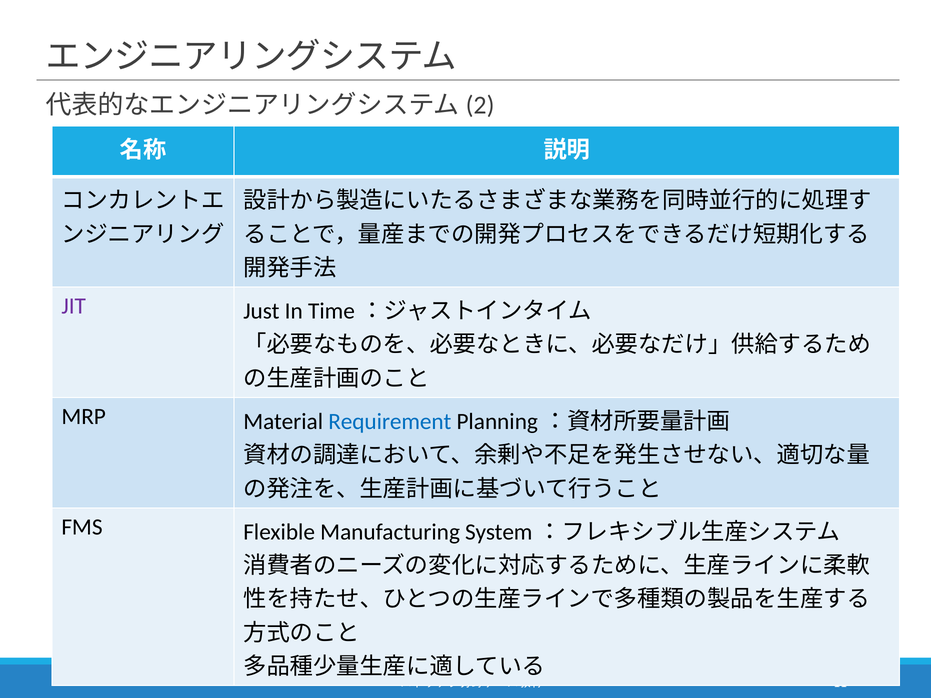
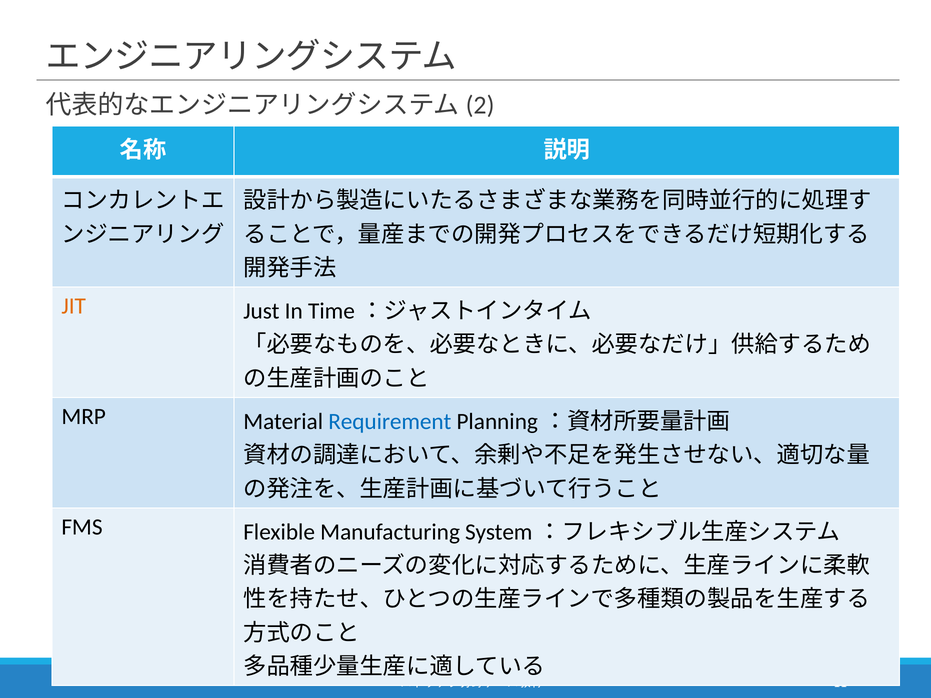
JIT colour: purple -> orange
